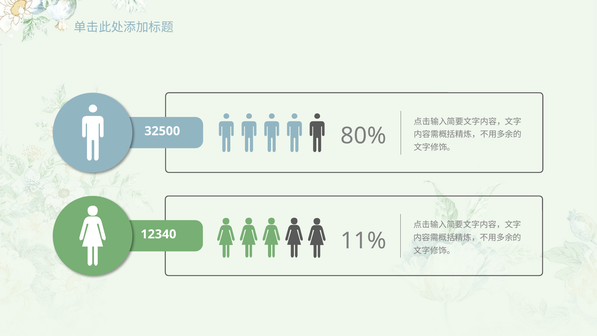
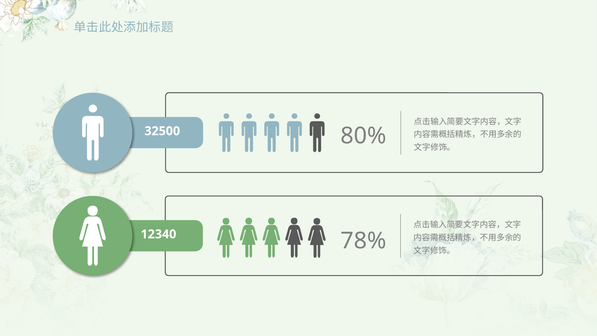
11%: 11% -> 78%
